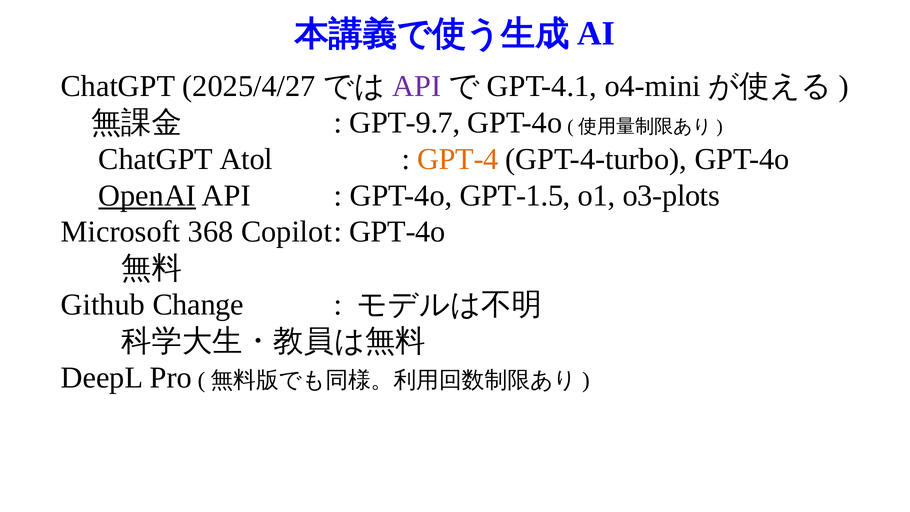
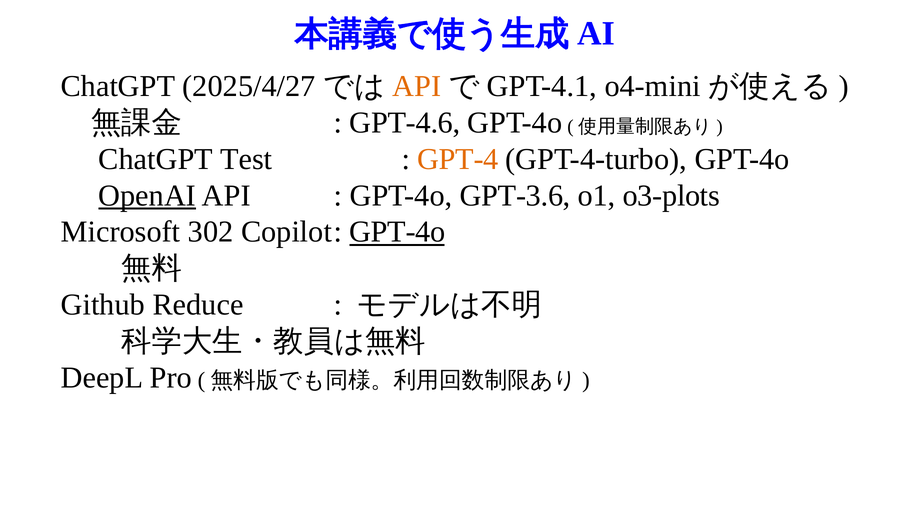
API at (417, 86) colour: purple -> orange
GPT-9.7: GPT-9.7 -> GPT-4.6
Atol: Atol -> Test
GPT-1.5: GPT-1.5 -> GPT-3.6
368: 368 -> 302
GPT-4o at (397, 232) underline: none -> present
Change: Change -> Reduce
